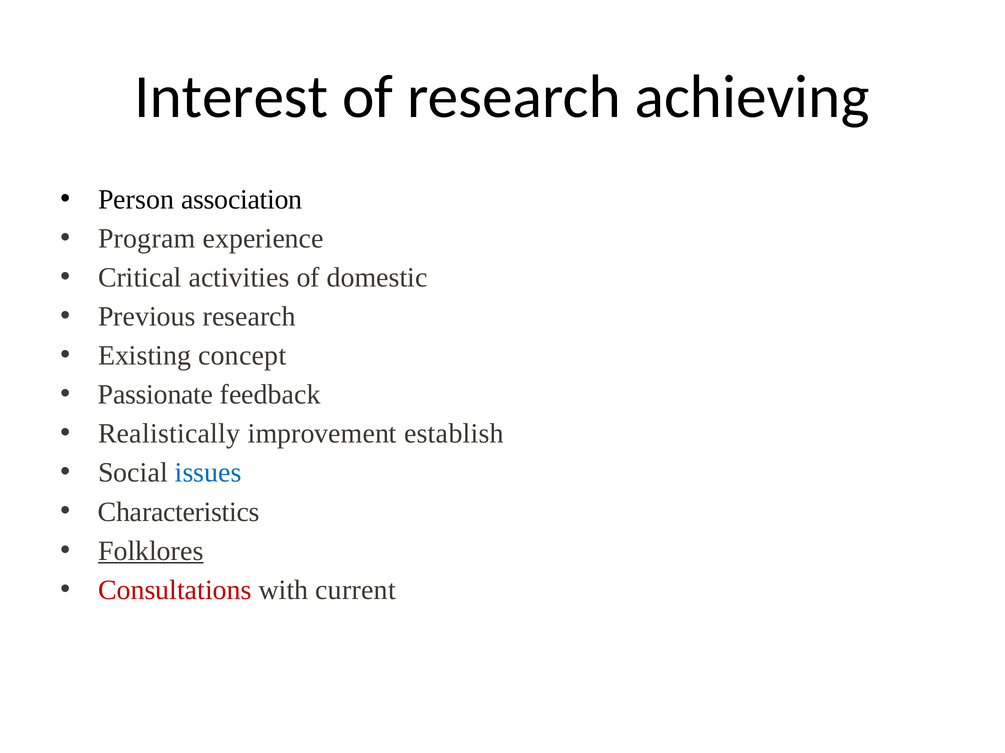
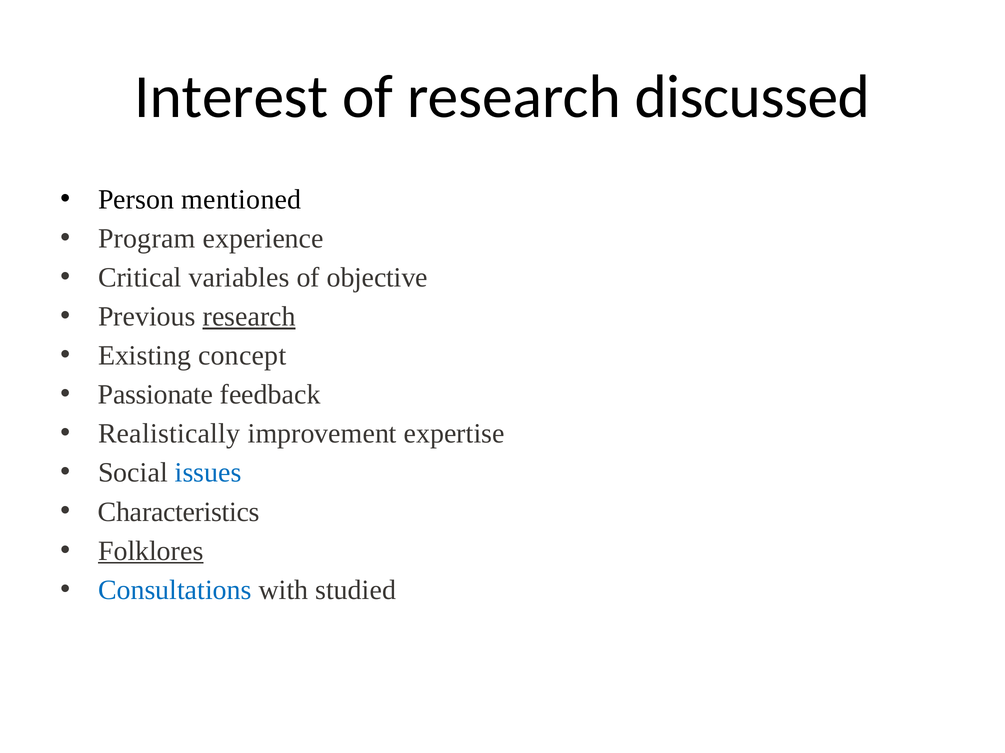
achieving: achieving -> discussed
association: association -> mentioned
activities: activities -> variables
domestic: domestic -> objective
research at (249, 317) underline: none -> present
establish: establish -> expertise
Consultations colour: red -> blue
current: current -> studied
